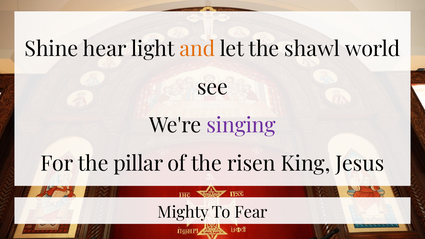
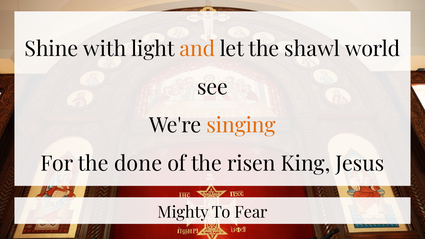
hear: hear -> with
singing colour: purple -> orange
pillar: pillar -> done
